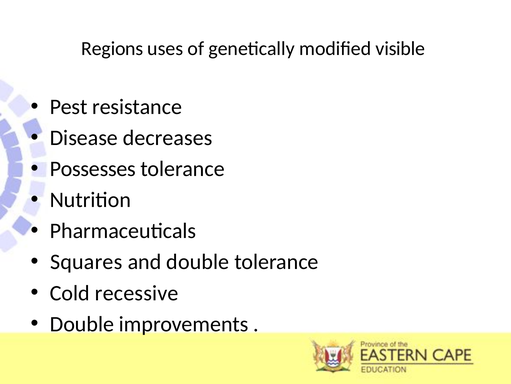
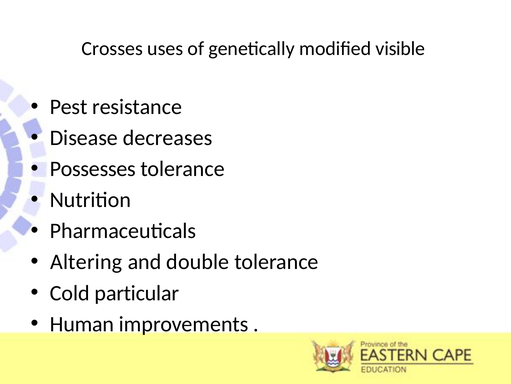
Regions: Regions -> Crosses
Squares: Squares -> Altering
recessive: recessive -> particular
Double at (82, 323): Double -> Human
